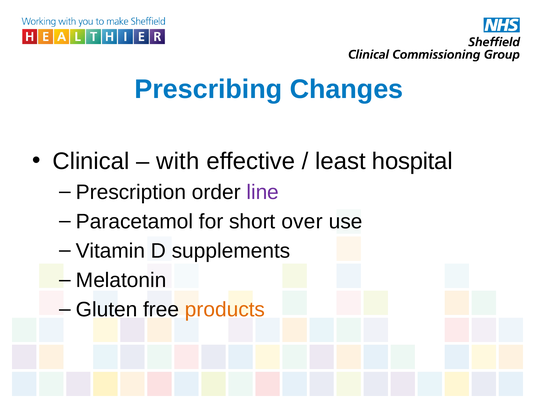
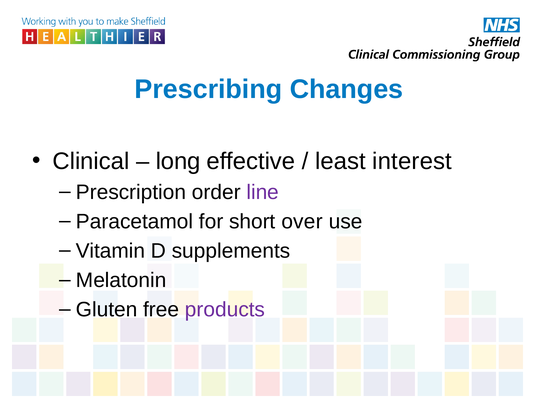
with: with -> long
hospital: hospital -> interest
products colour: orange -> purple
